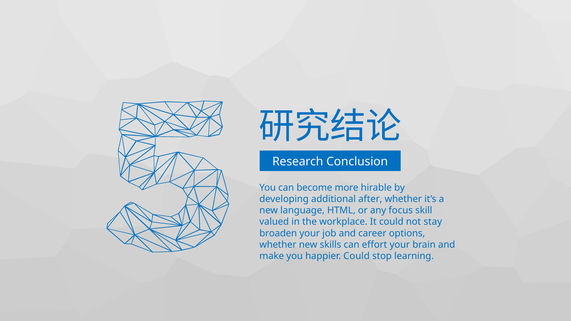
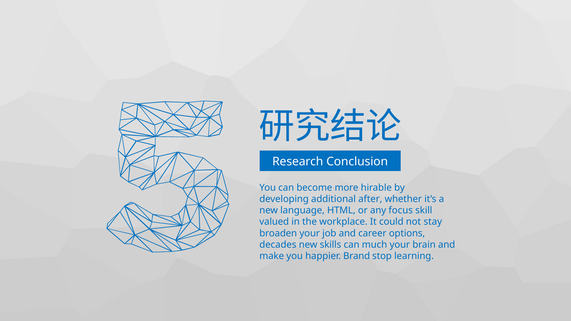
whether at (278, 245): whether -> decades
effort: effort -> much
happier Could: Could -> Brand
